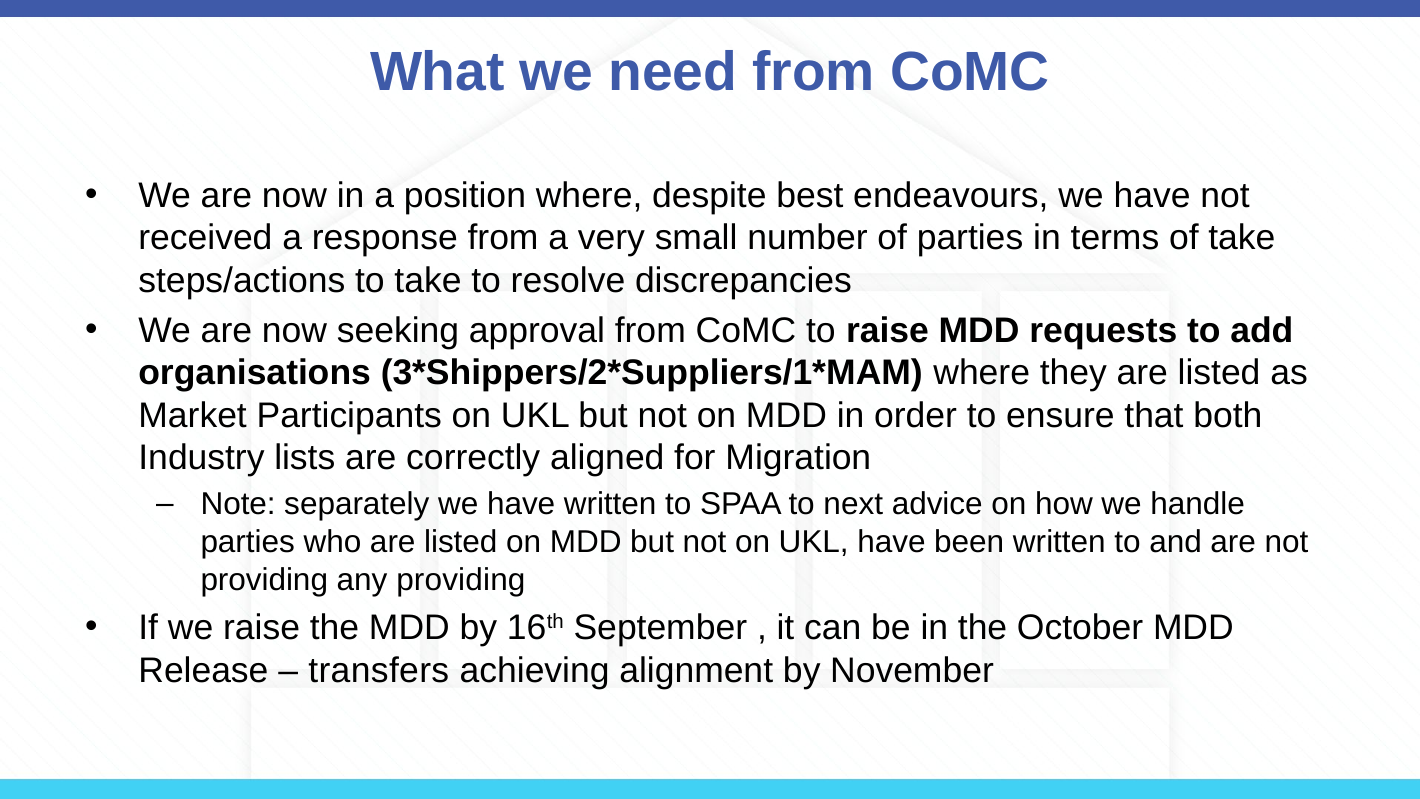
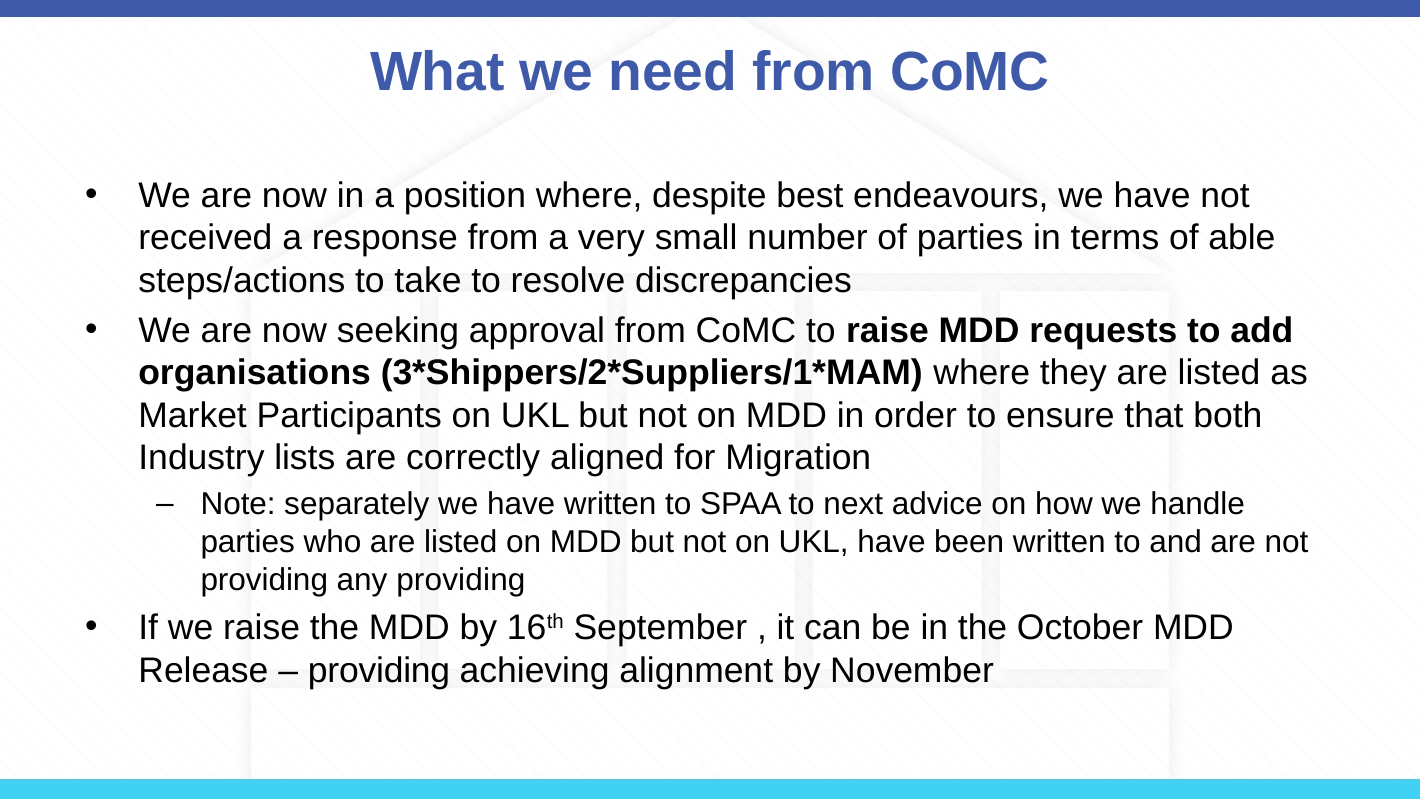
of take: take -> able
transfers at (379, 670): transfers -> providing
